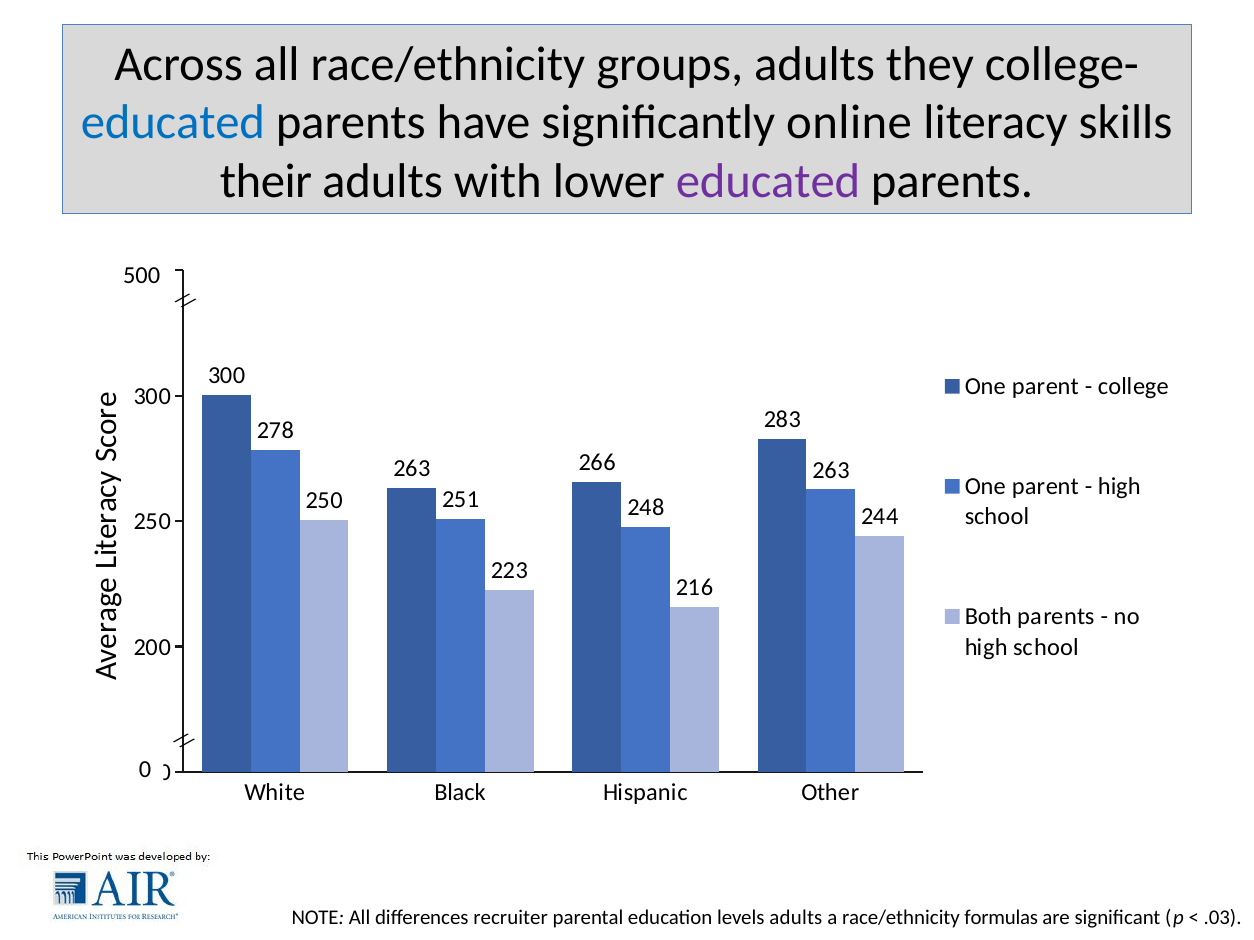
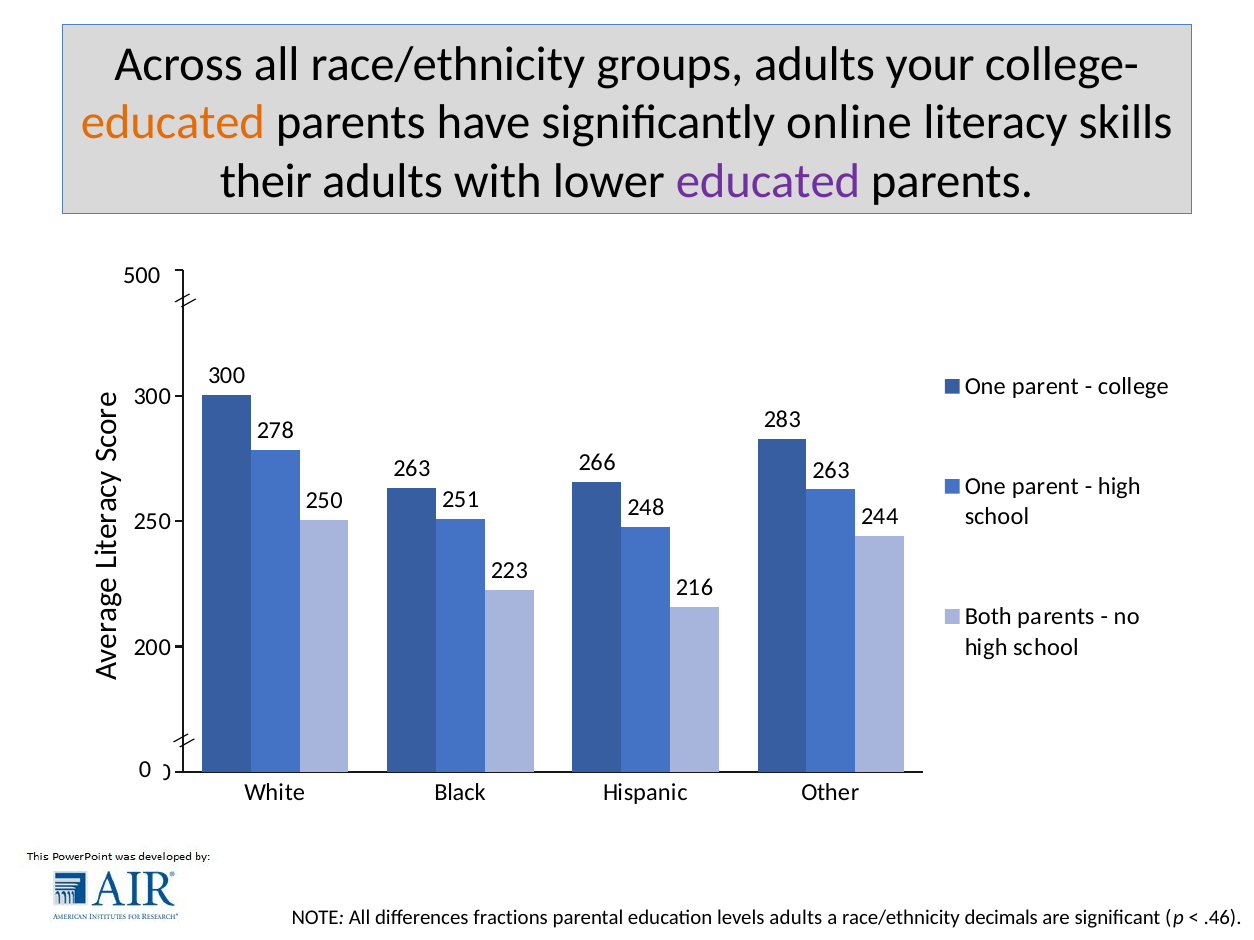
they: they -> your
educated at (173, 123) colour: blue -> orange
recruiter: recruiter -> fractions
formulas: formulas -> decimals
.03: .03 -> .46
